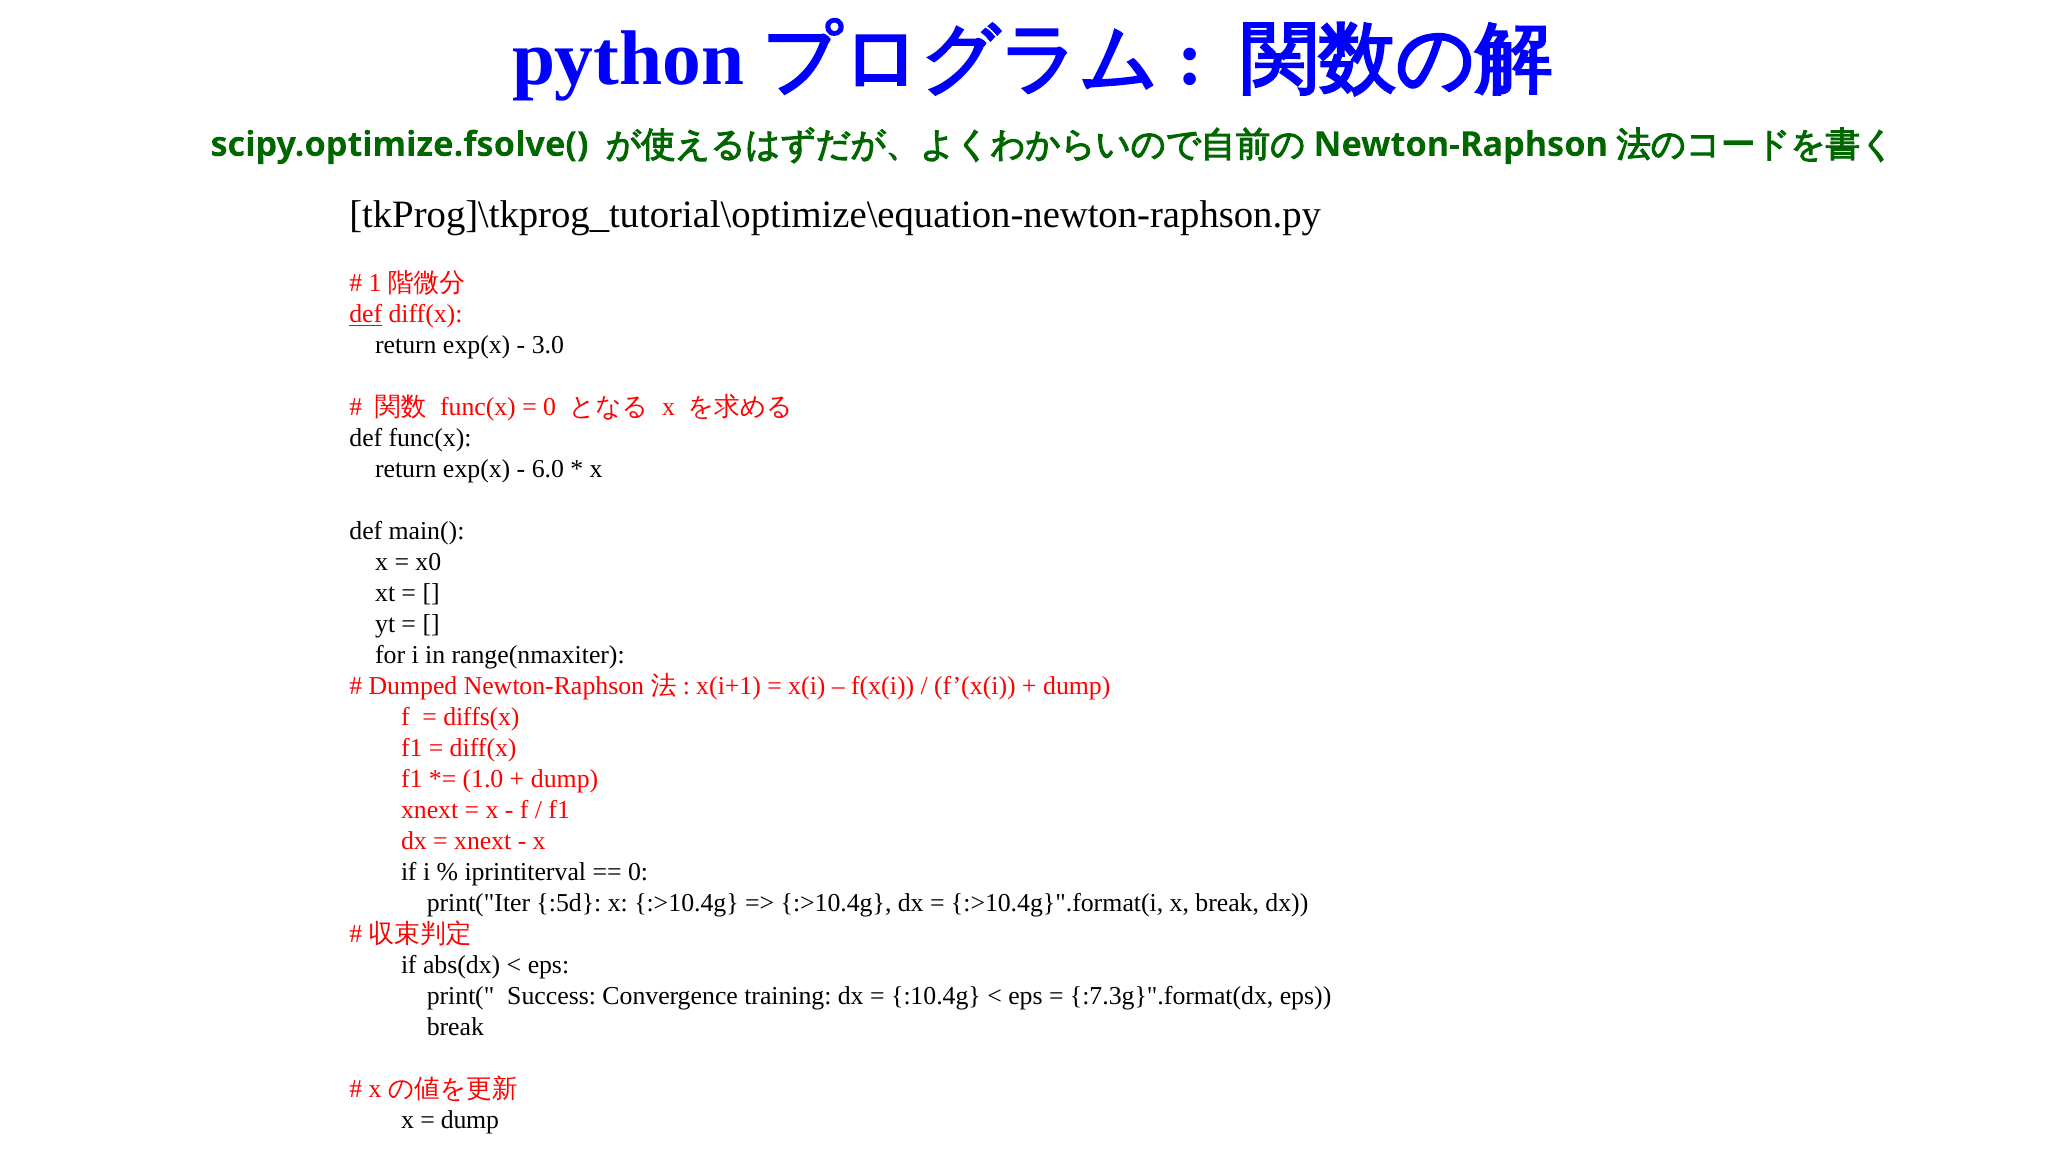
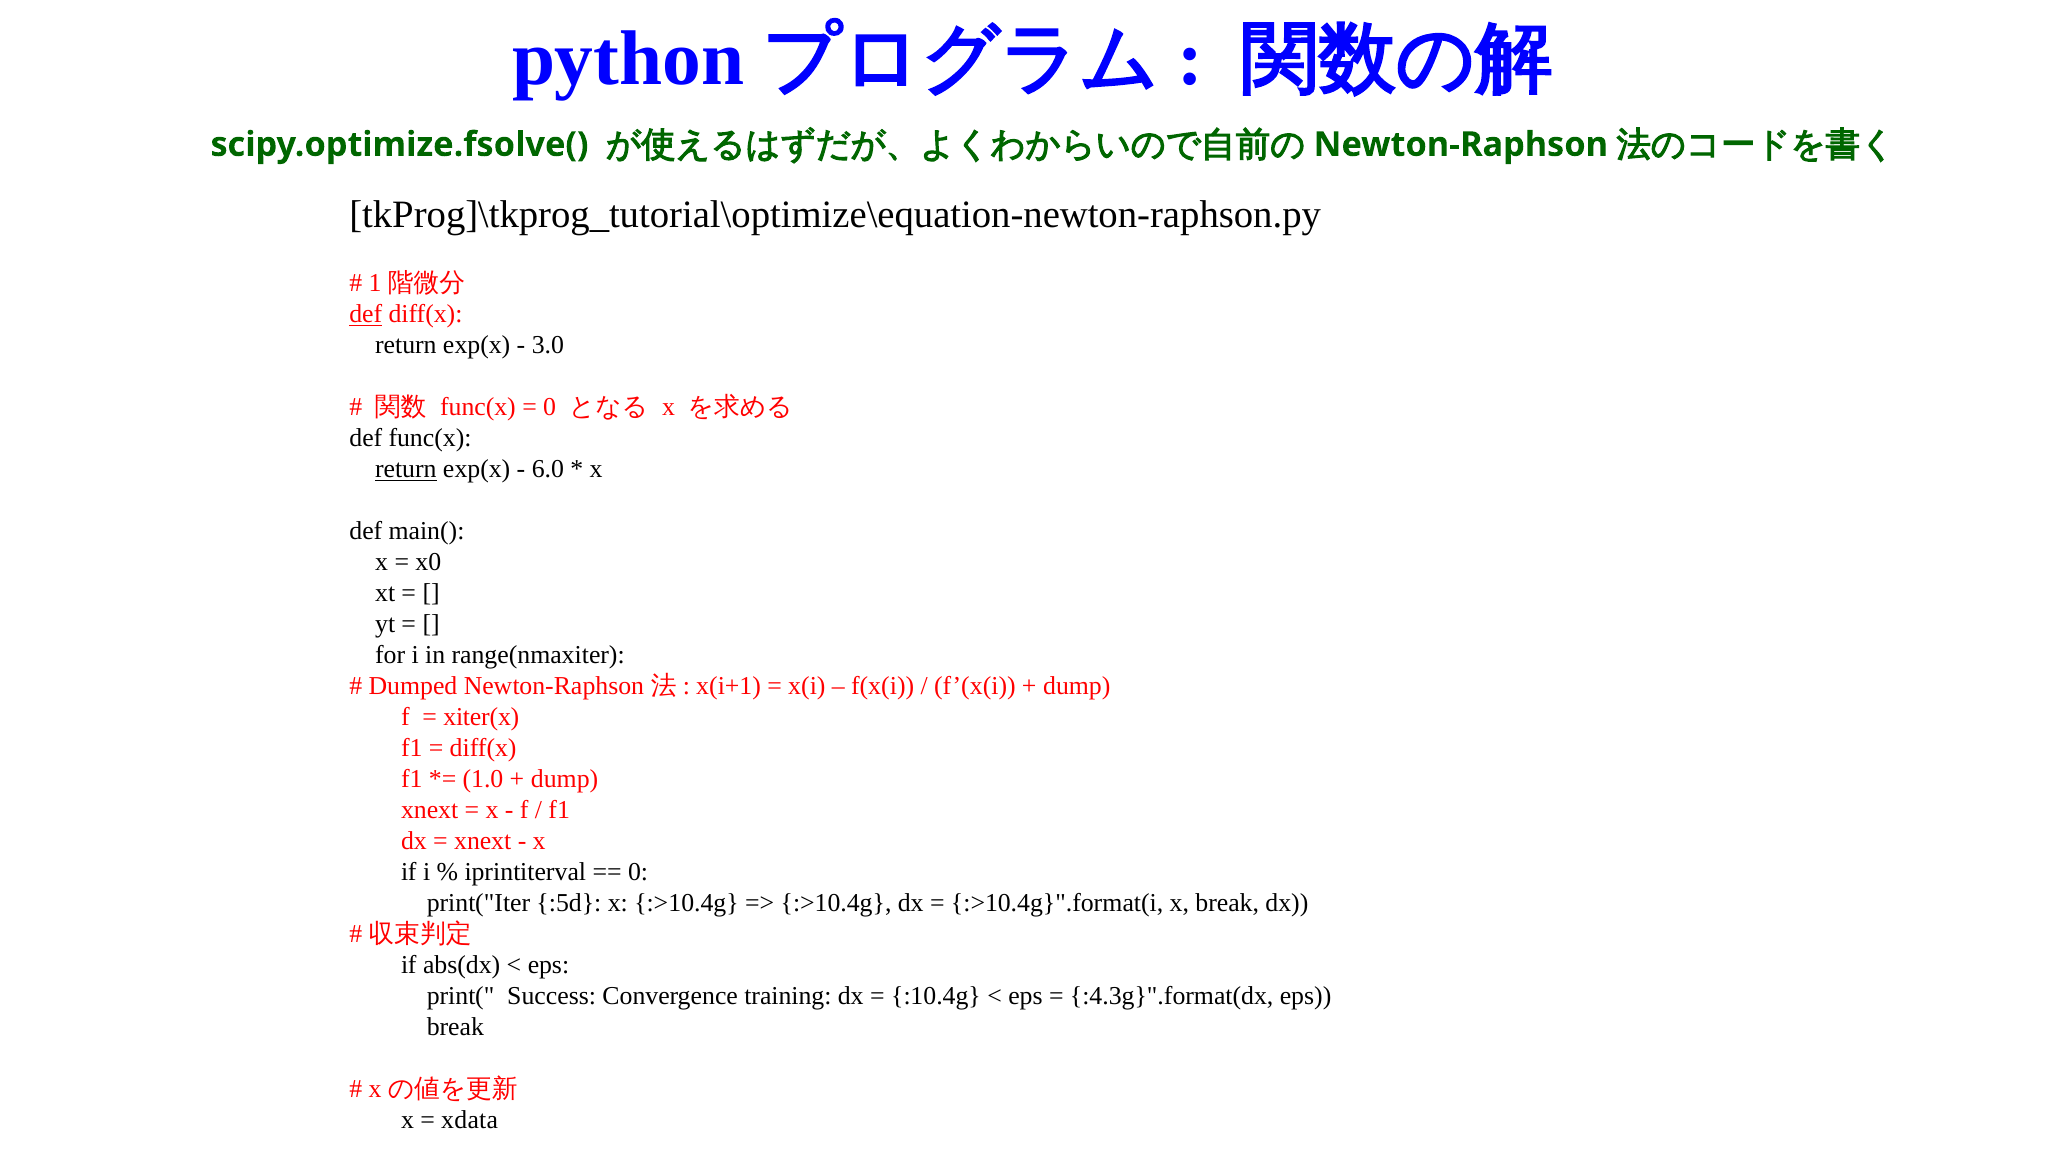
return at (406, 469) underline: none -> present
diffs(x: diffs(x -> xiter(x
:7.3g}".format(dx: :7.3g}".format(dx -> :4.3g}".format(dx
dump at (470, 1120): dump -> xdata
